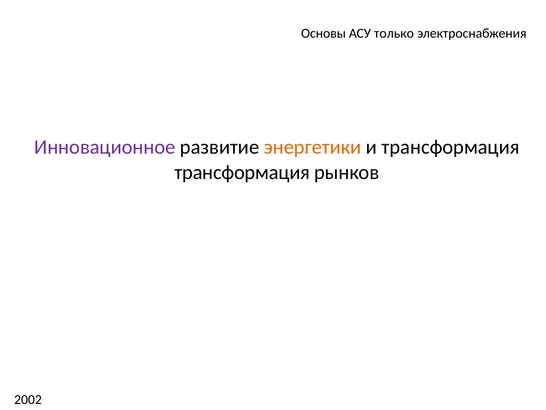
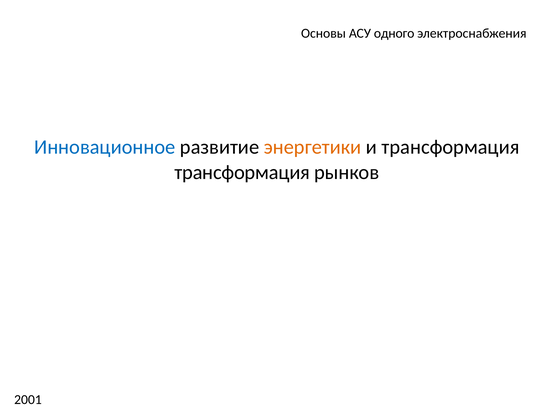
только: только -> одного
Инновационное colour: purple -> blue
2002: 2002 -> 2001
